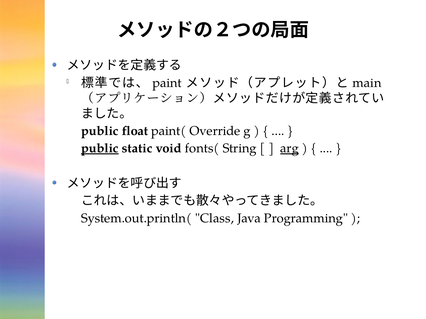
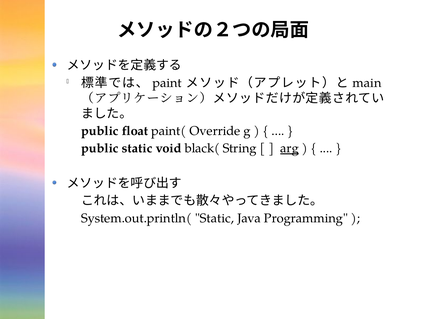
public at (100, 149) underline: present -> none
fonts(: fonts( -> black(
System.out.println( Class: Class -> Static
